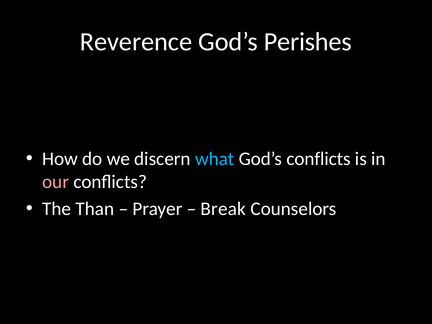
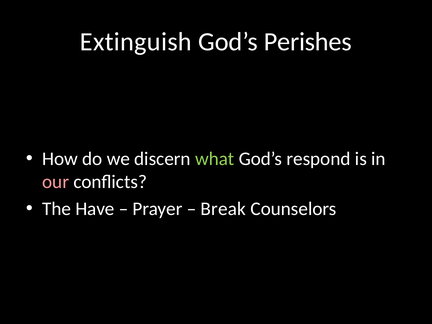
Reverence: Reverence -> Extinguish
what colour: light blue -> light green
God’s conflicts: conflicts -> respond
Than: Than -> Have
